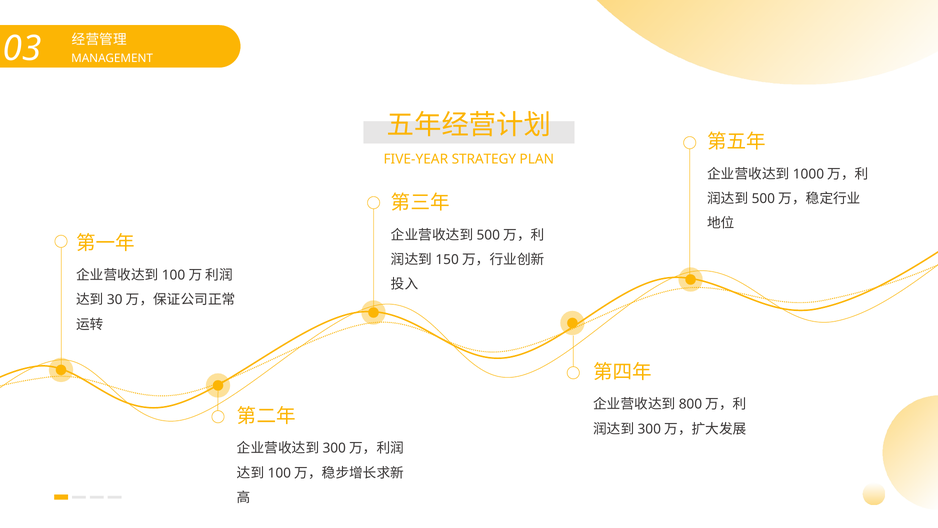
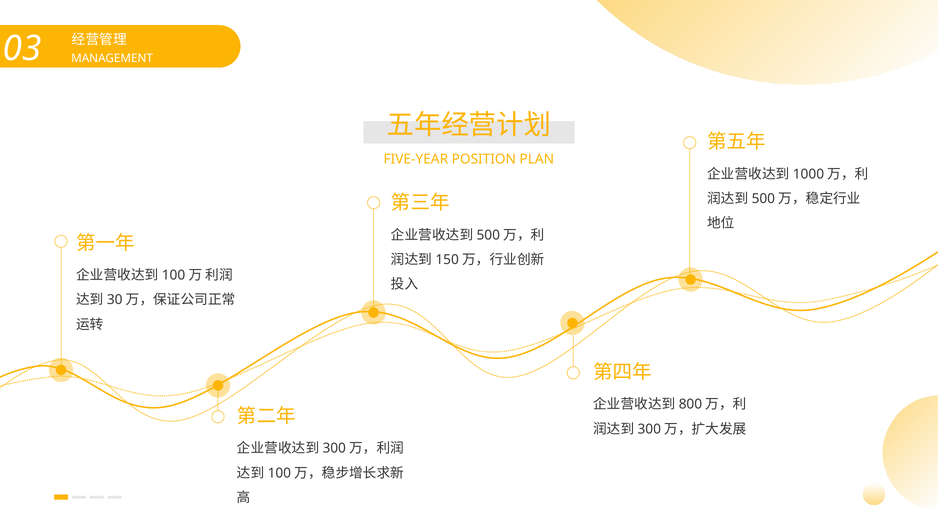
STRATEGY: STRATEGY -> POSITION
